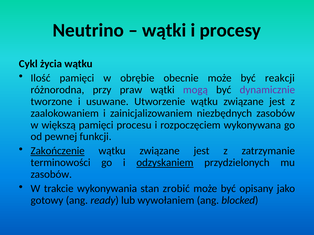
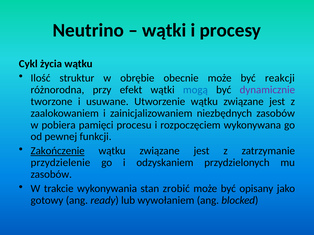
Ilość pamięci: pamięci -> struktur
praw: praw -> efekt
mogą colour: purple -> blue
większą: większą -> pobiera
terminowości: terminowości -> przydzielenie
odzyskaniem underline: present -> none
